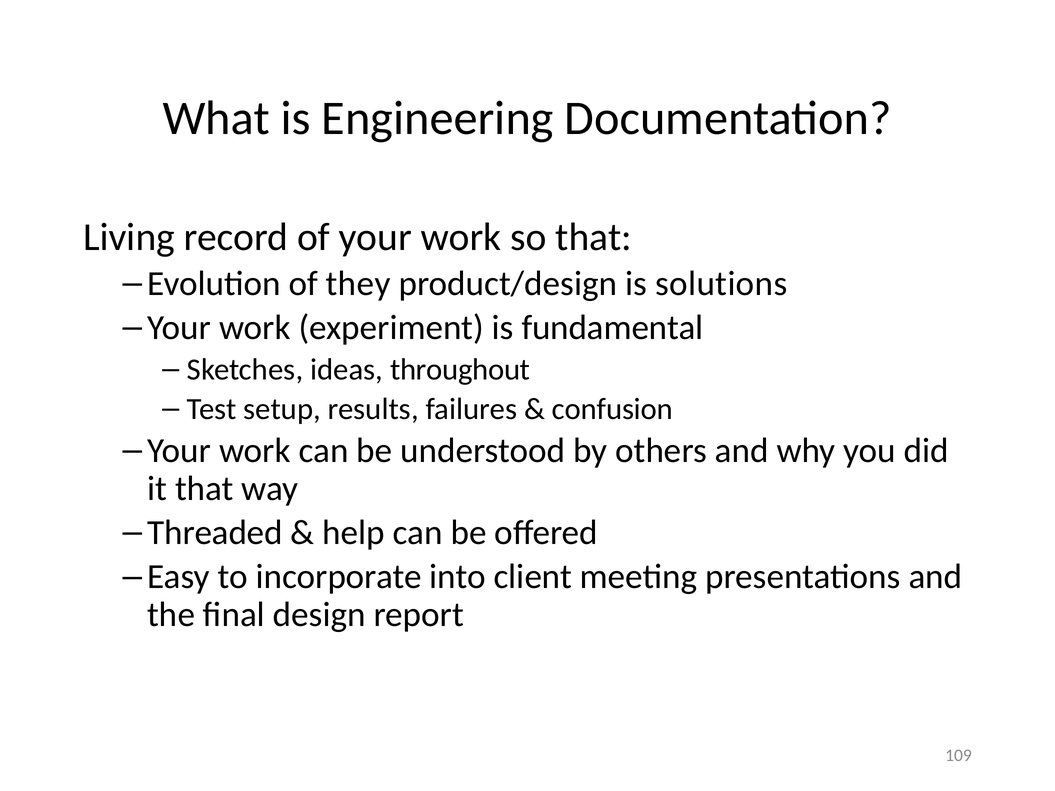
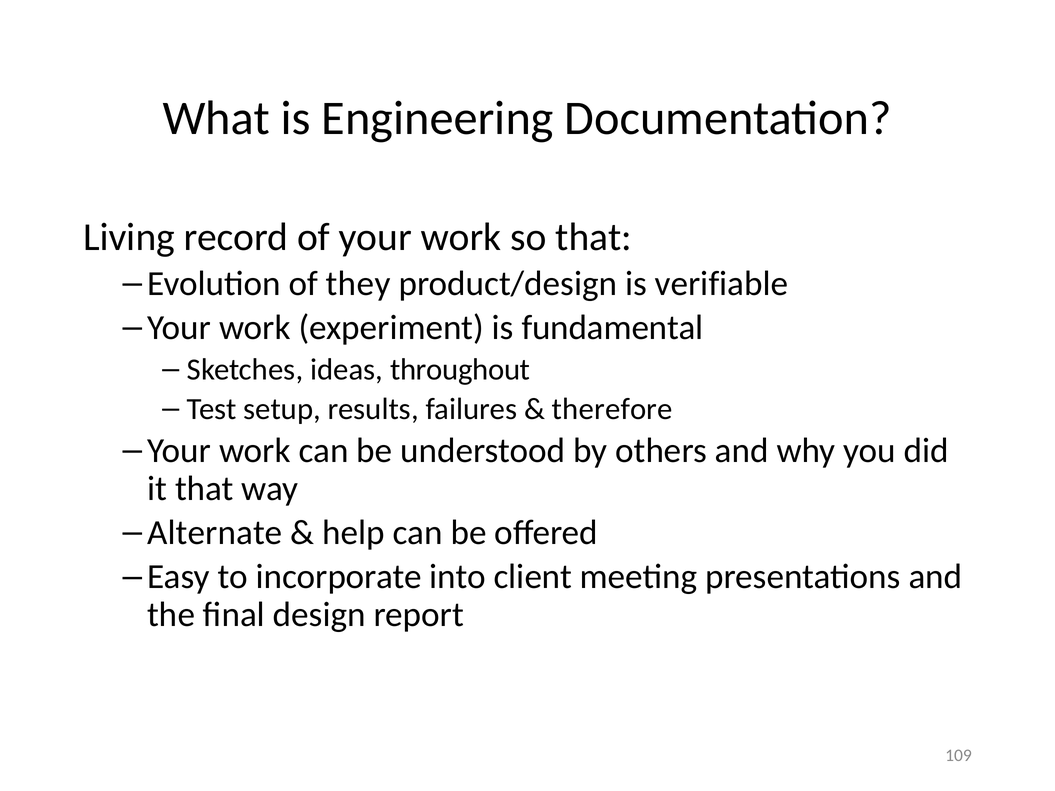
solutions: solutions -> verifiable
confusion: confusion -> therefore
Threaded: Threaded -> Alternate
